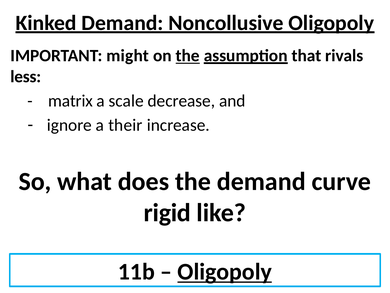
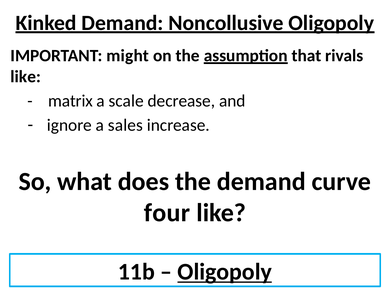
the at (188, 56) underline: present -> none
less at (26, 76): less -> like
their: their -> sales
rigid: rigid -> four
